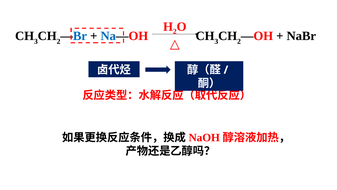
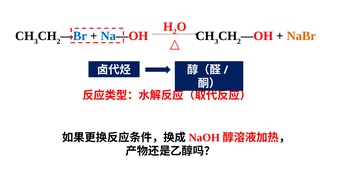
NaBr colour: black -> orange
